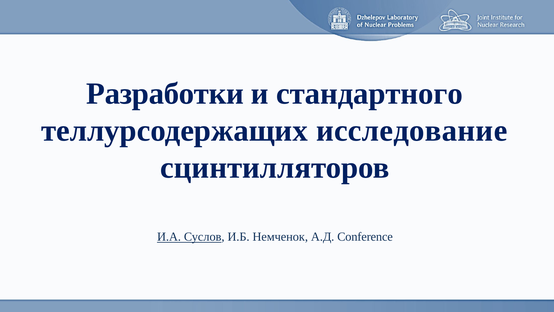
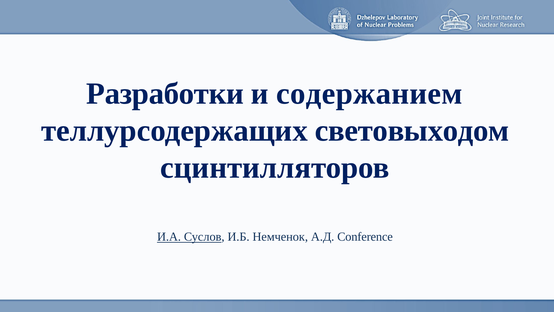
стандартного: стандартного -> содержанием
исследование: исследование -> световыходом
